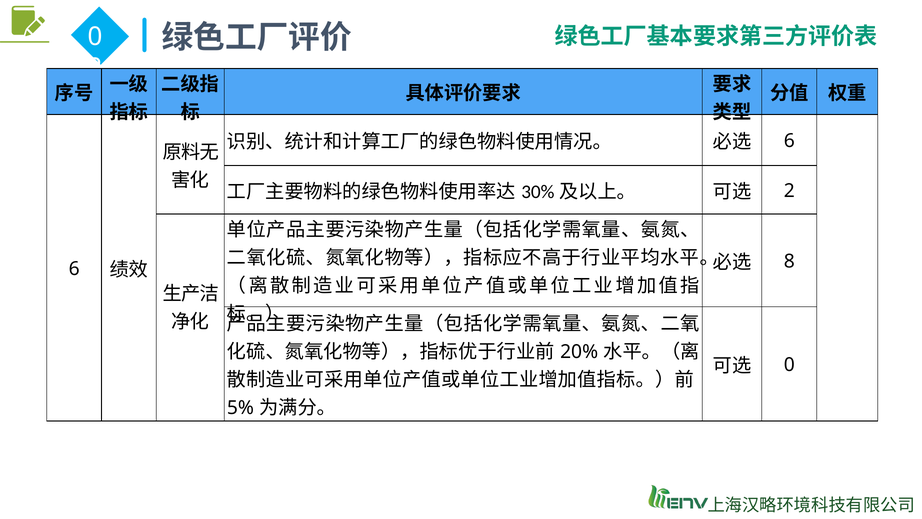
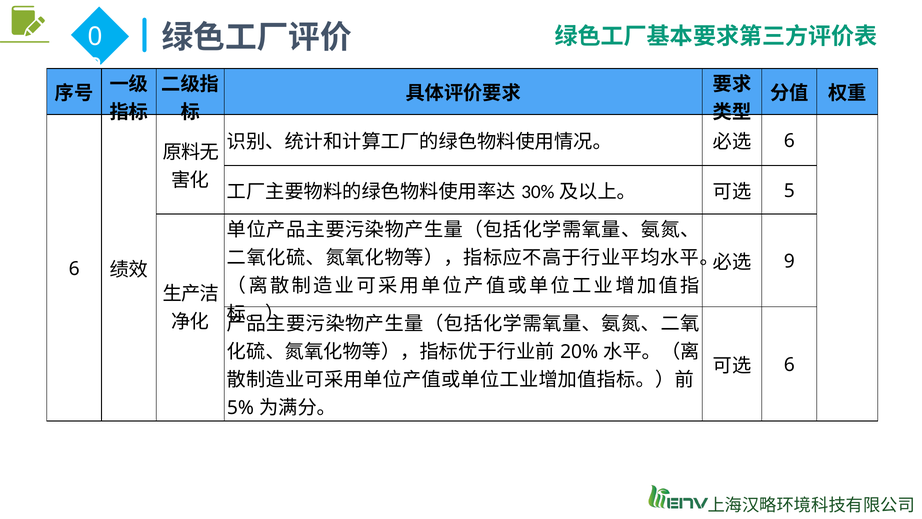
2 at (789, 191): 2 -> 5
8: 8 -> 9
0 at (789, 365): 0 -> 6
